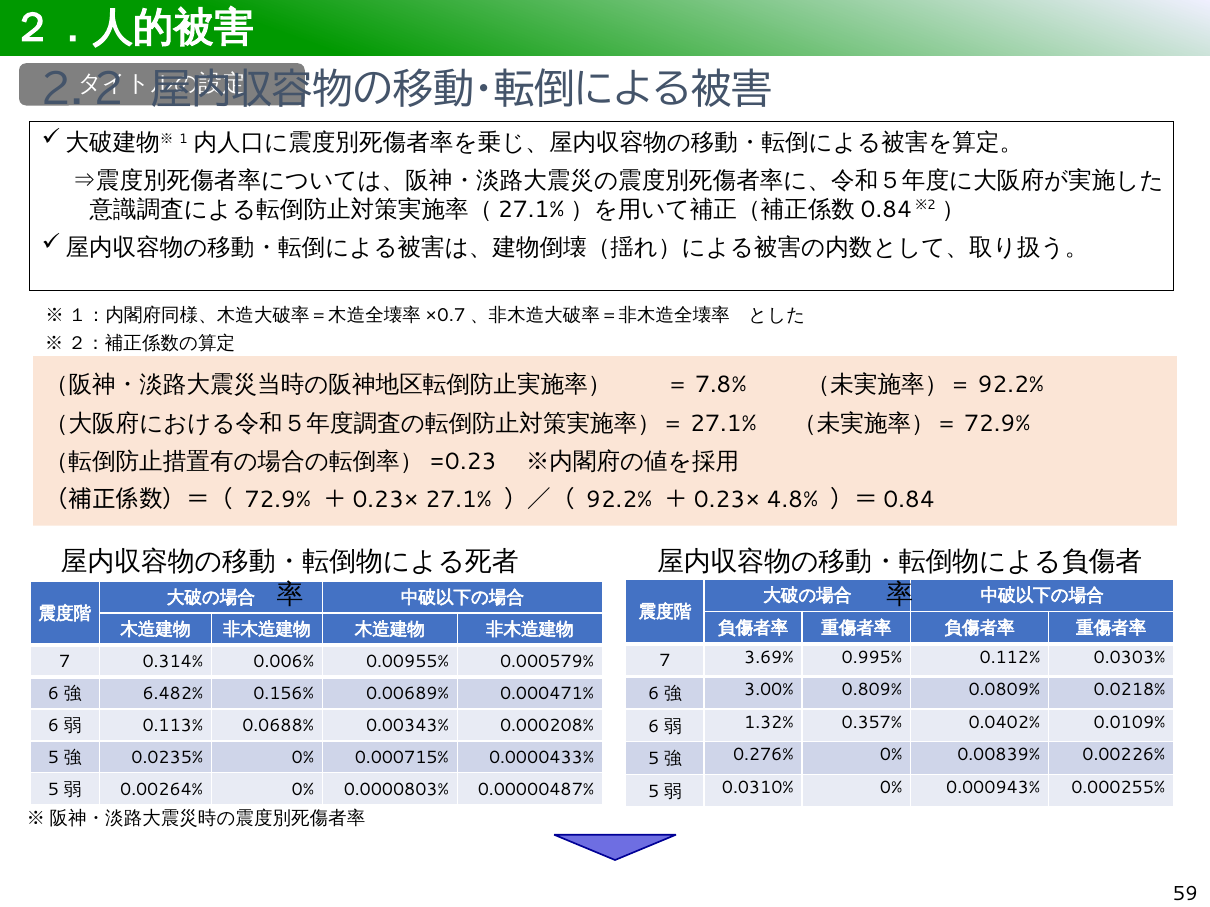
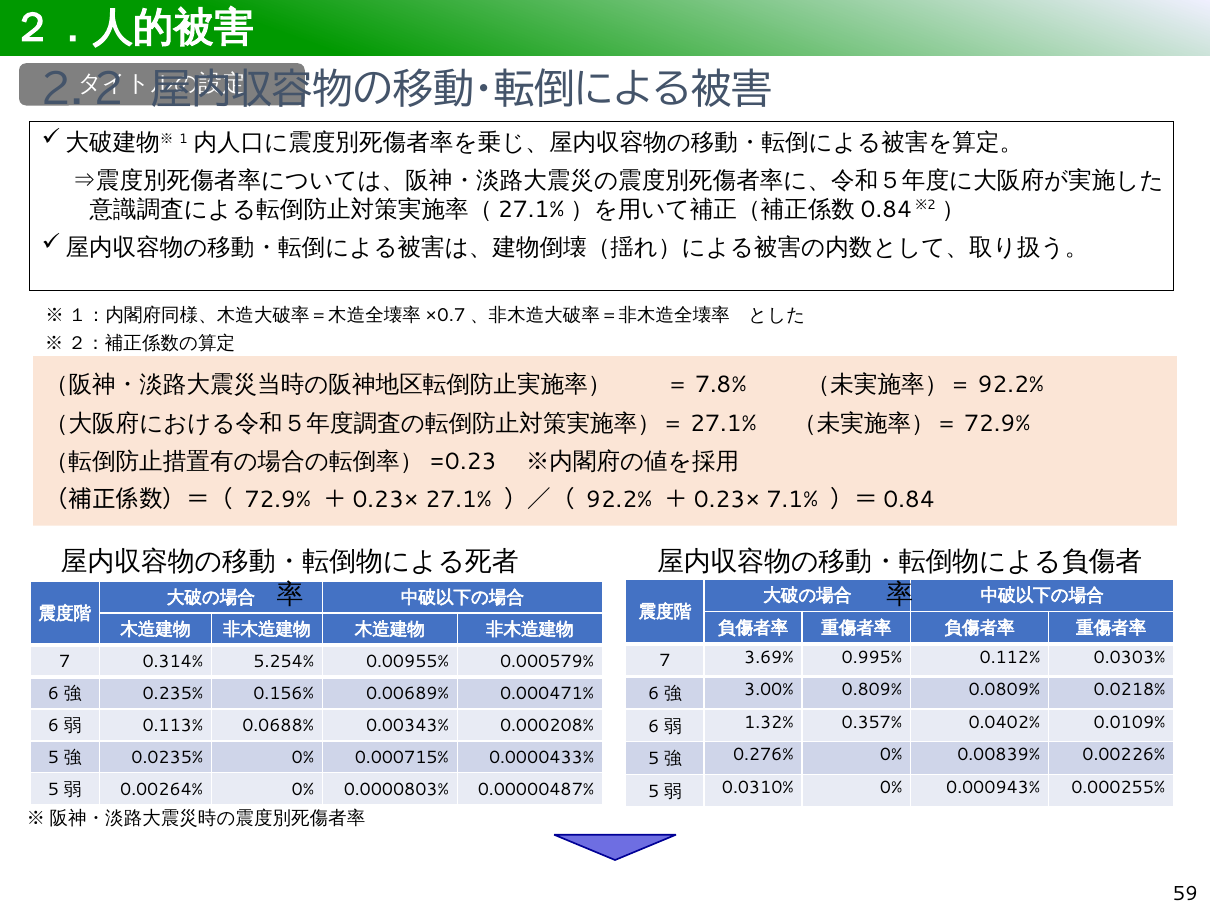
4.8%: 4.8% -> 7.1%
0.006%: 0.006% -> 5.254%
6.482%: 6.482% -> 0.235%
